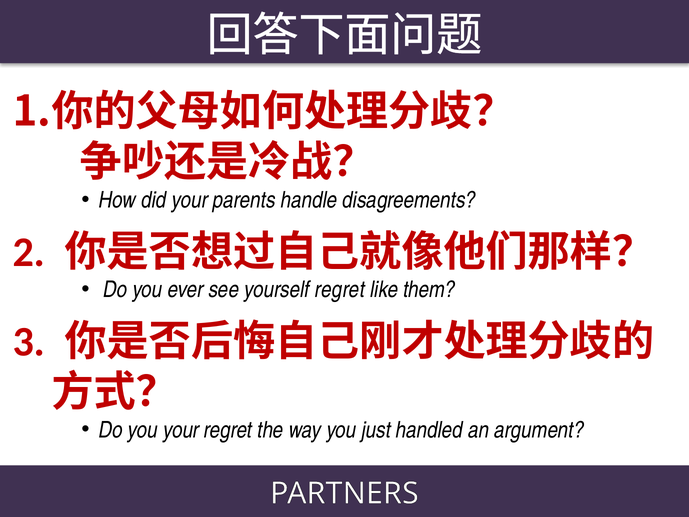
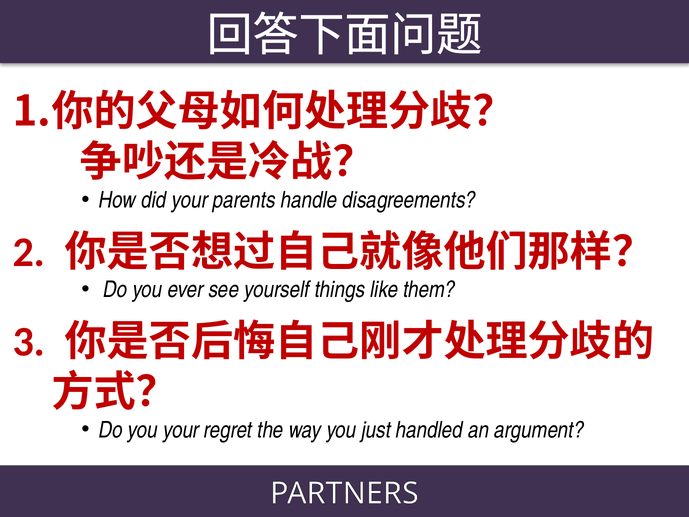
yourself regret: regret -> things
